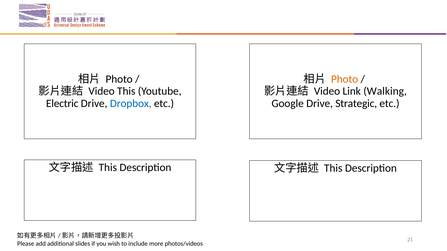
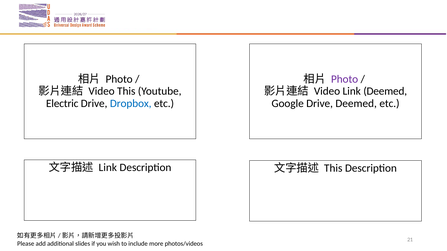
Photo at (345, 79) colour: orange -> purple
Link Walking: Walking -> Deemed
Drive Strategic: Strategic -> Deemed
This at (108, 168): This -> Link
